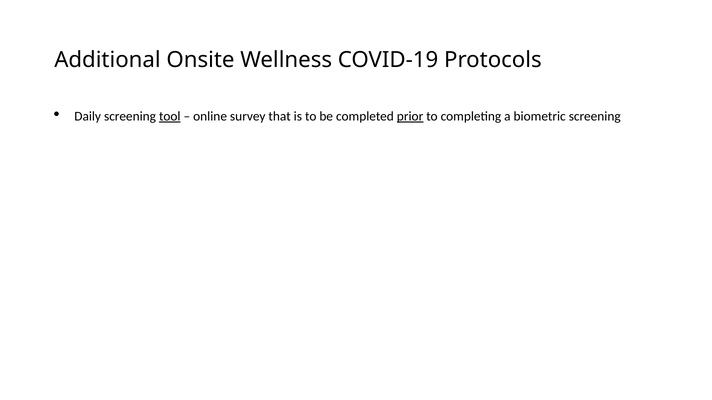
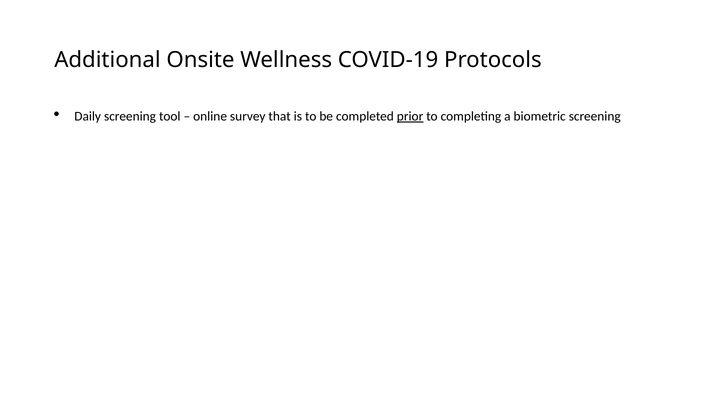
tool underline: present -> none
